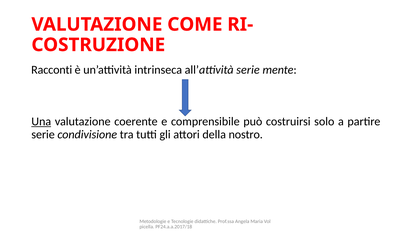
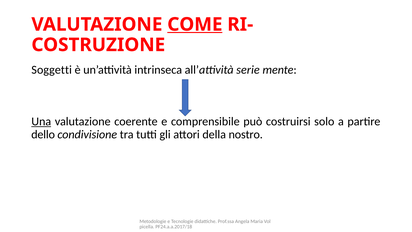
COME underline: none -> present
Racconti: Racconti -> Soggetti
serie at (43, 134): serie -> dello
